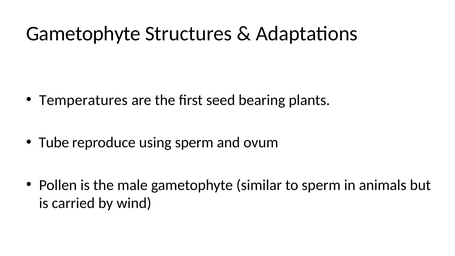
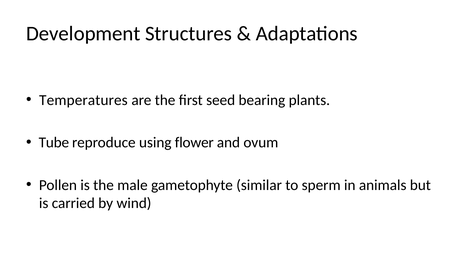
Gametophyte at (83, 34): Gametophyte -> Development
using sperm: sperm -> flower
